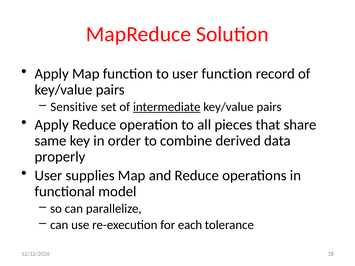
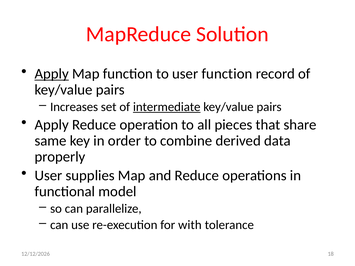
Apply at (52, 74) underline: none -> present
Sensitive: Sensitive -> Increases
each: each -> with
